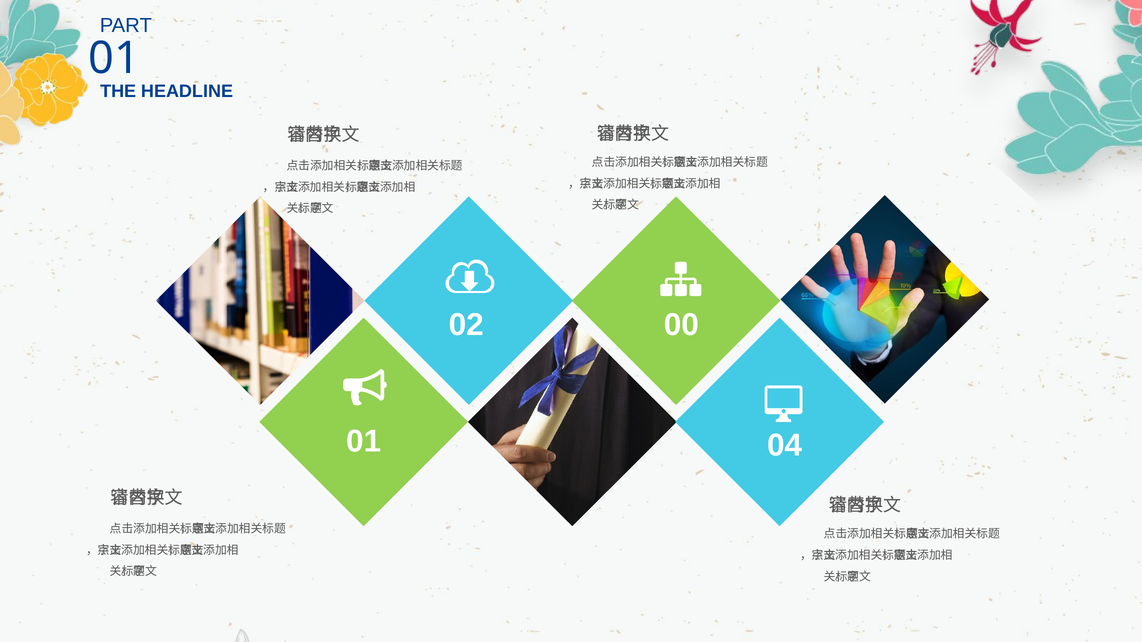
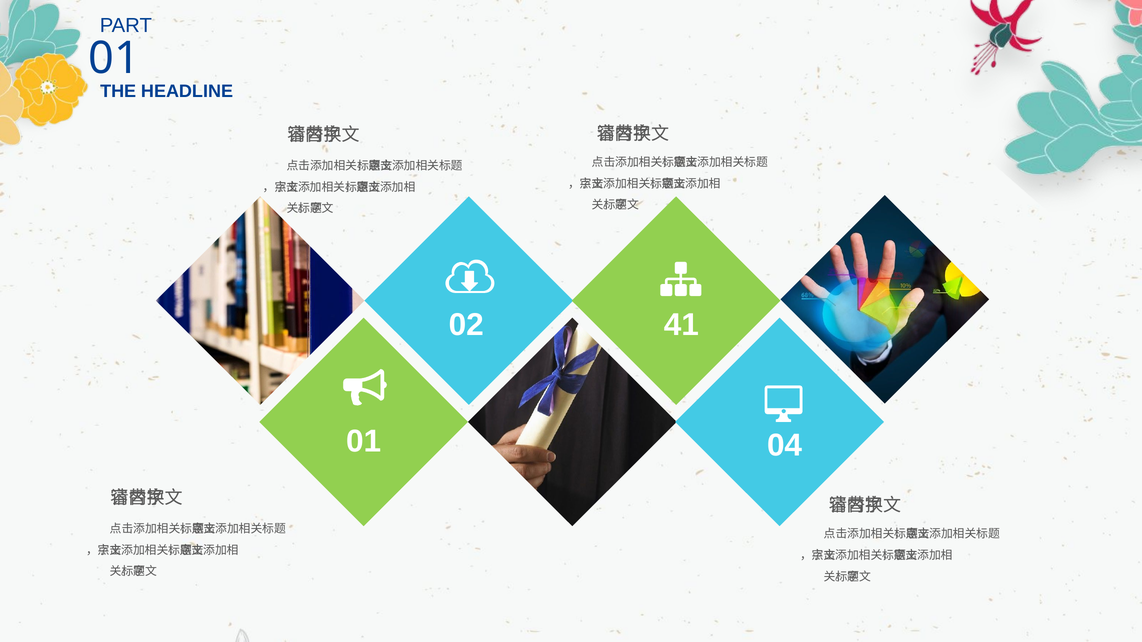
00: 00 -> 41
